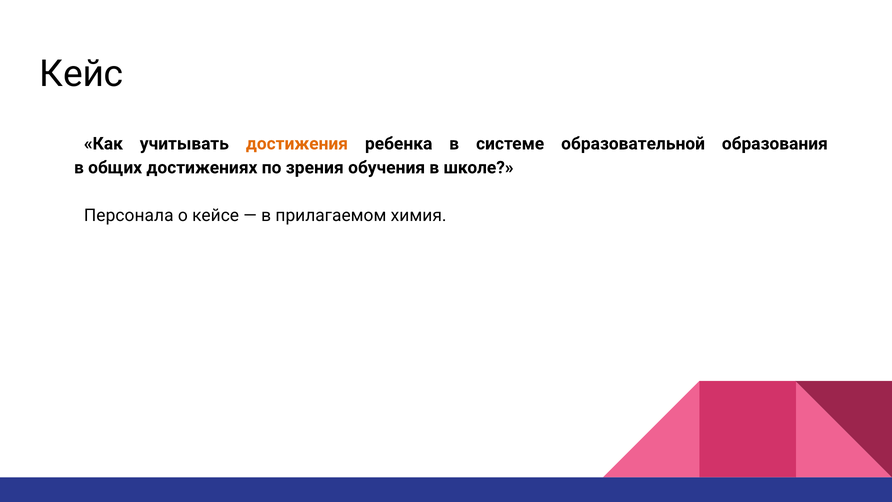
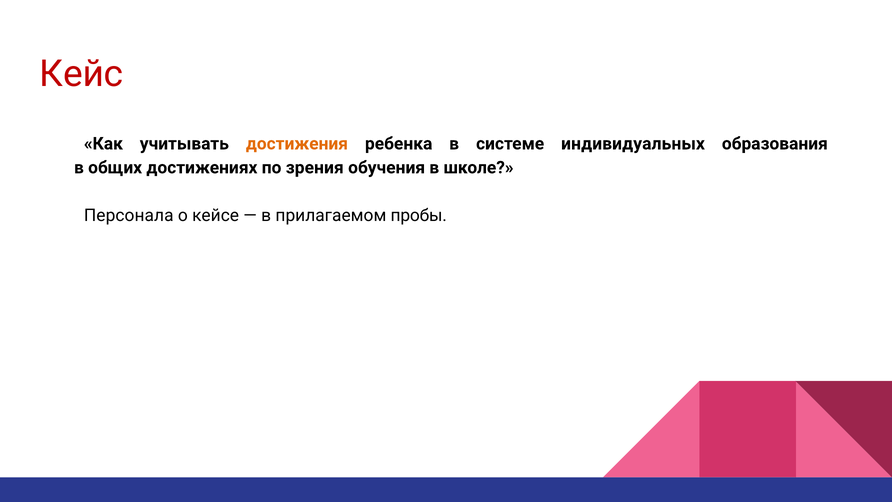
Кейс colour: black -> red
образовательной: образовательной -> индивидуальных
химия: химия -> пробы
